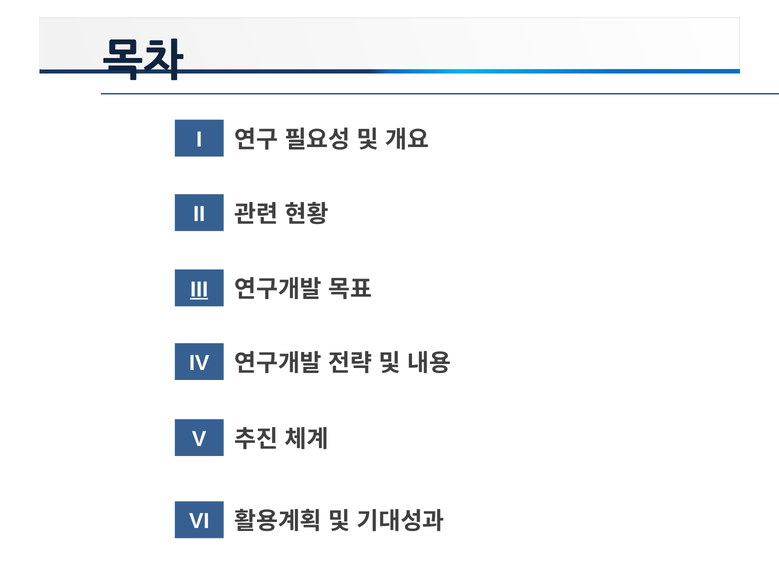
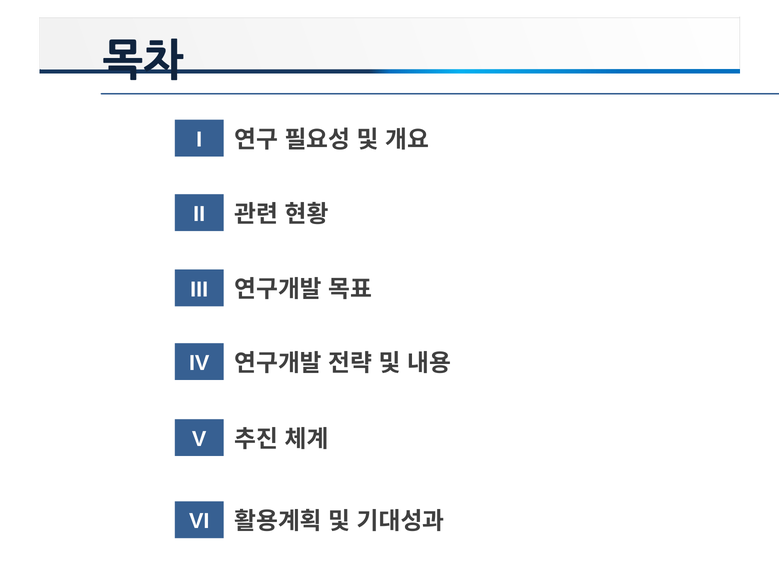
III underline: present -> none
